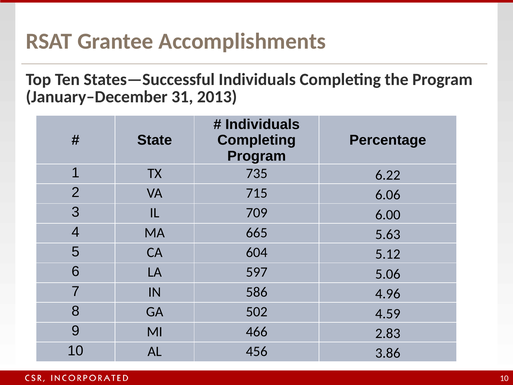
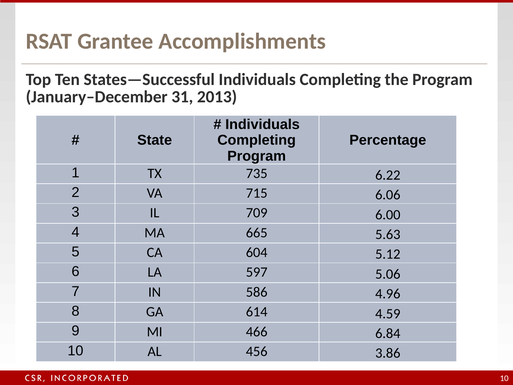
502: 502 -> 614
2.83: 2.83 -> 6.84
